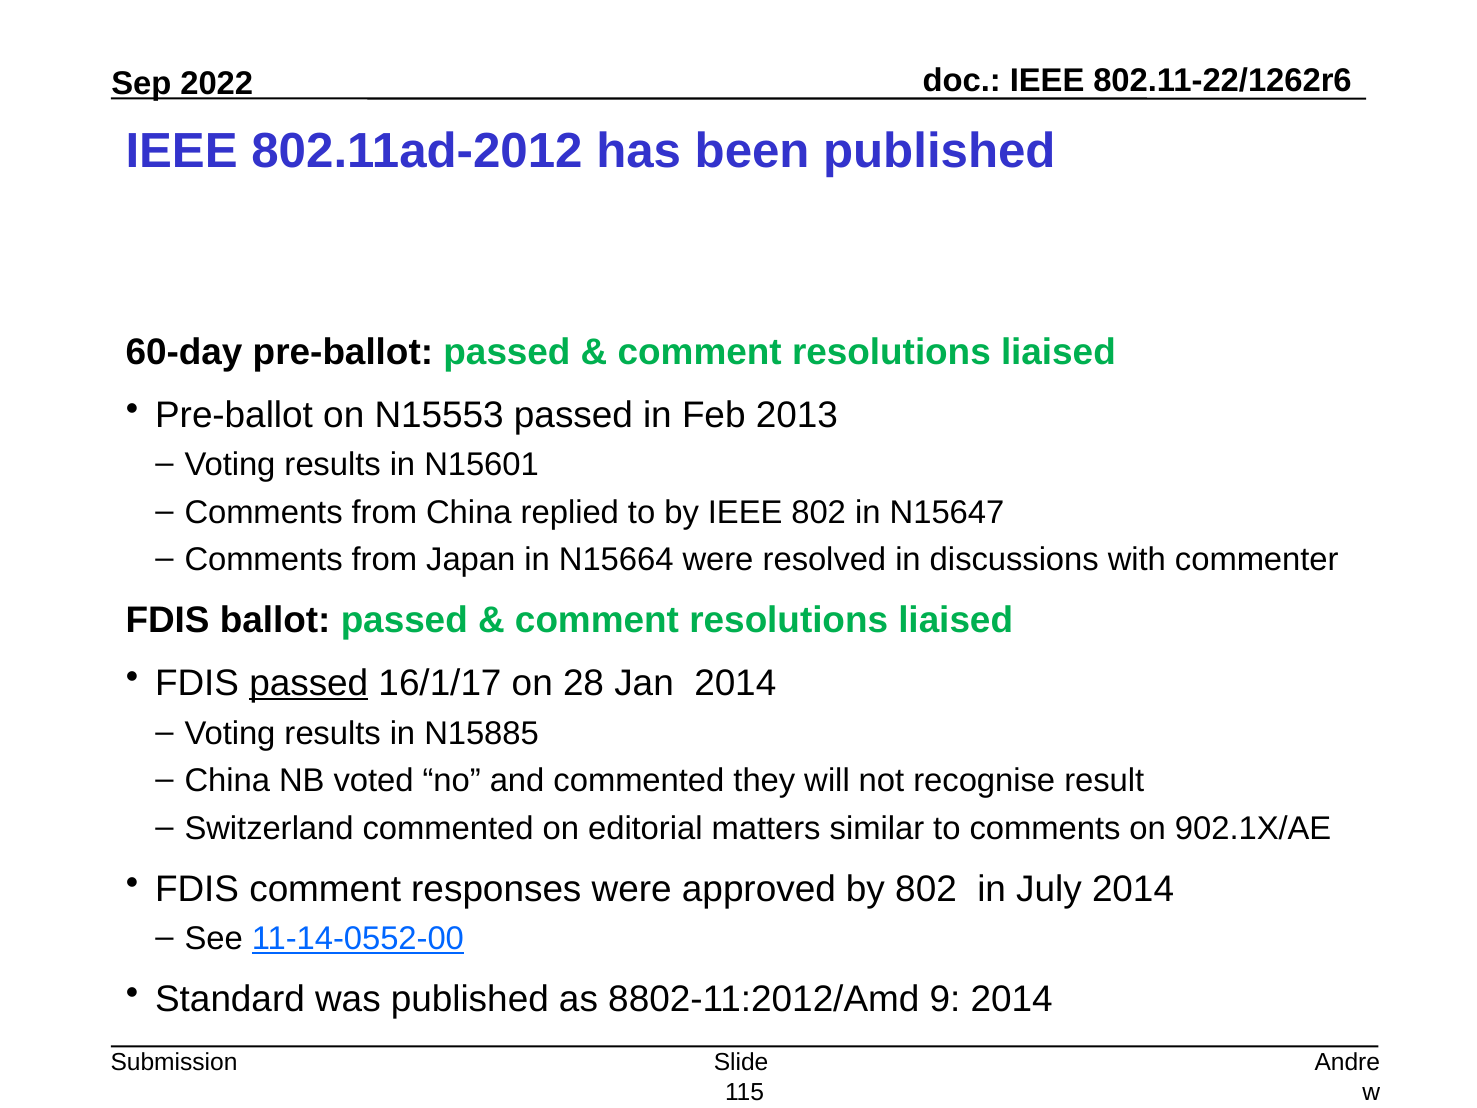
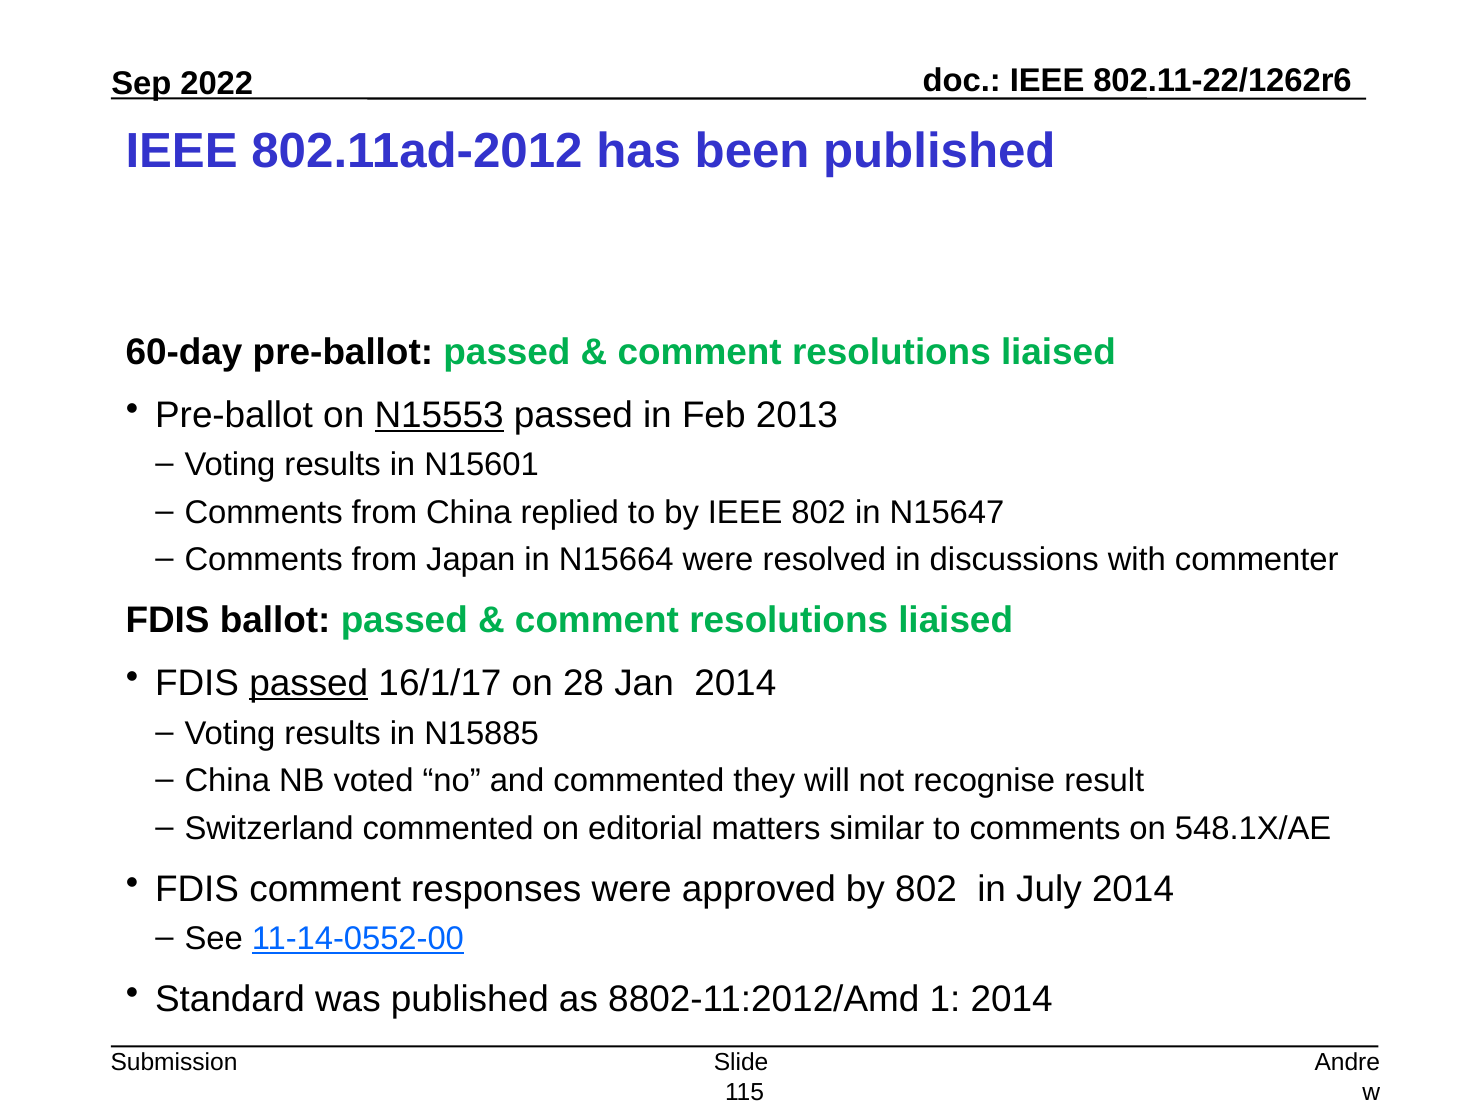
N15553 underline: none -> present
902.1X/AE: 902.1X/AE -> 548.1X/AE
9: 9 -> 1
